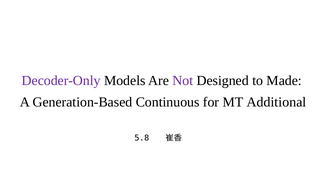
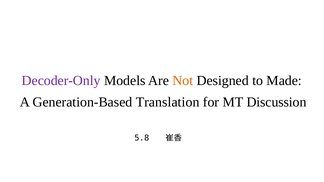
Not colour: purple -> orange
Continuous: Continuous -> Translation
Additional: Additional -> Discussion
